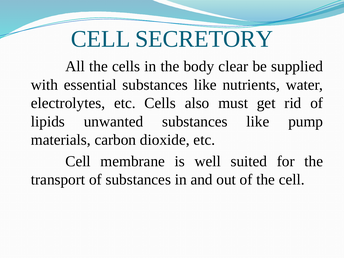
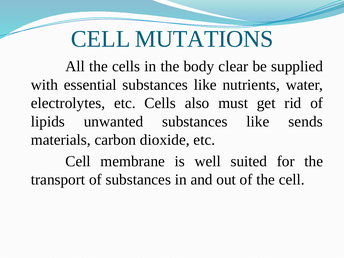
SECRETORY: SECRETORY -> MUTATIONS
pump: pump -> sends
